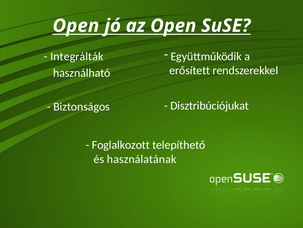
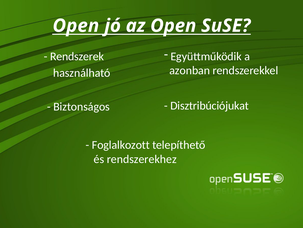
Integrálták: Integrálták -> Rendszerek
erősített: erősített -> azonban
használatának: használatának -> rendszerekhez
